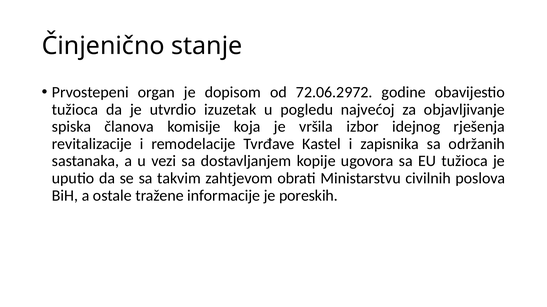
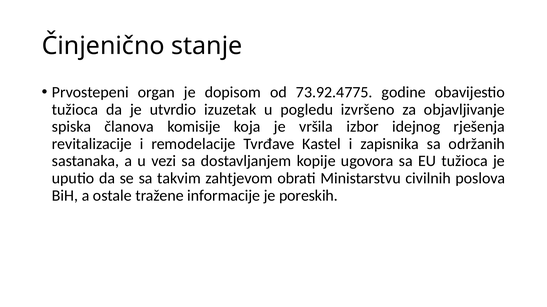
72.06.2972: 72.06.2972 -> 73.92.4775
najvećoj: najvećoj -> izvršeno
